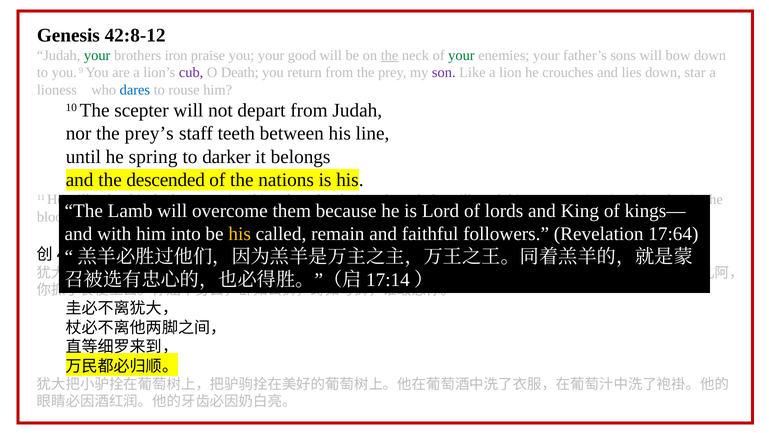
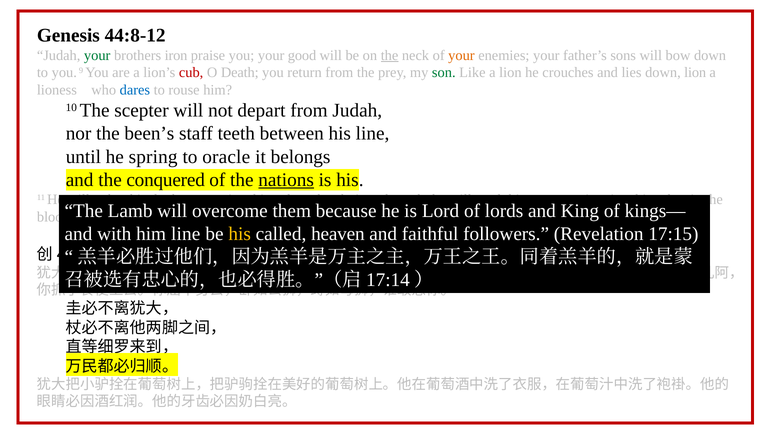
42:8-12: 42:8-12 -> 44:8-12
your at (461, 55) colour: green -> orange
cub colour: purple -> red
son colour: purple -> green
down star: star -> lion
prey’s: prey’s -> been’s
to darker: darker -> oracle
descended: descended -> conquered
nations underline: none -> present
him into: into -> line
remain: remain -> heaven
17:64: 17:64 -> 17:15
